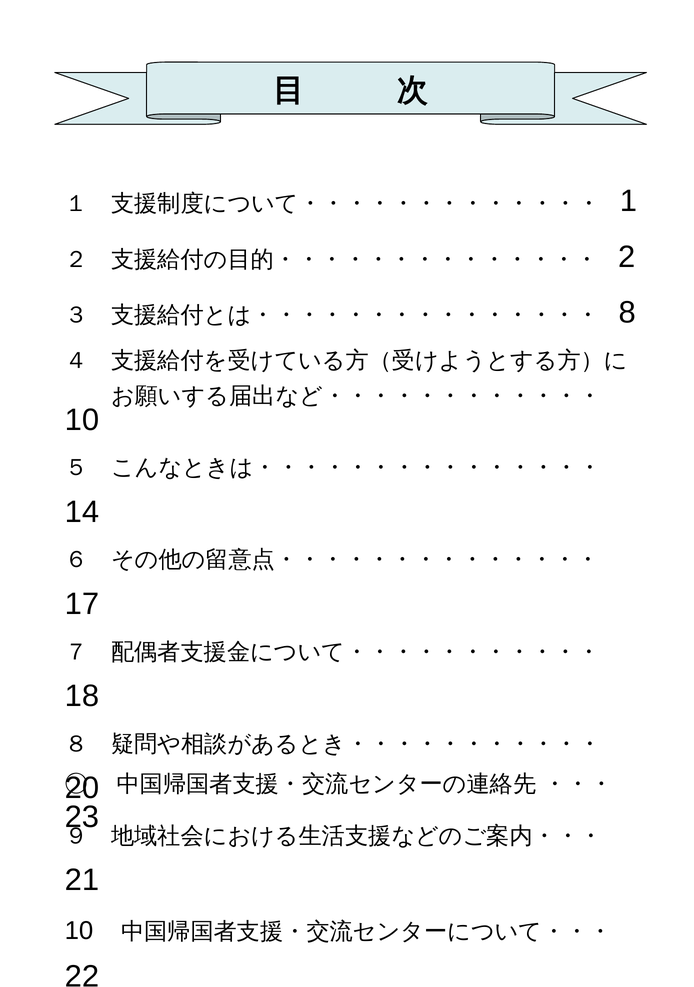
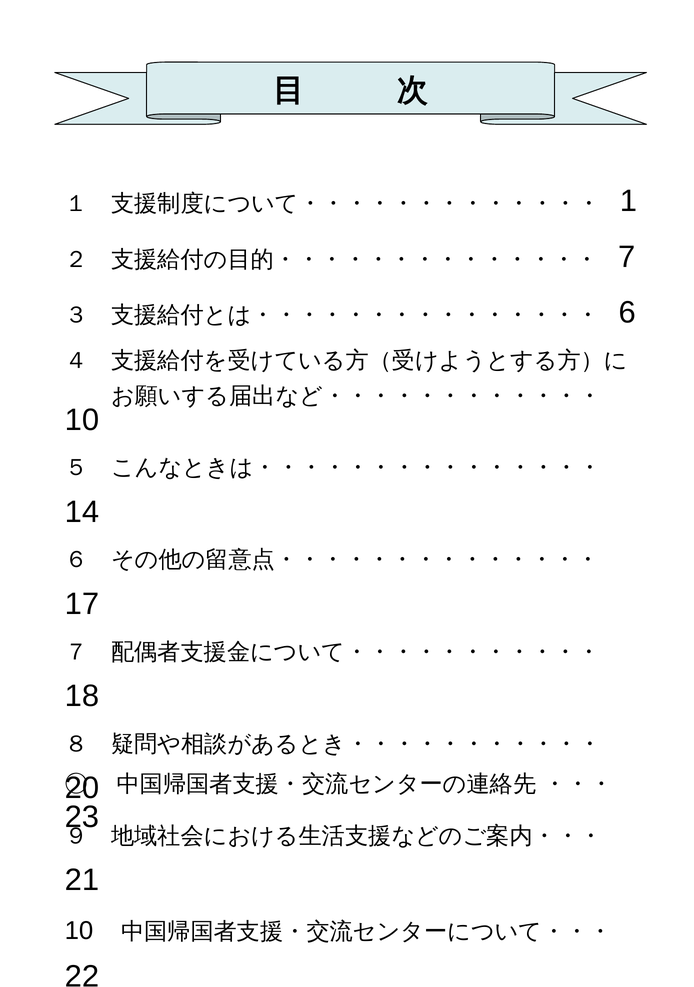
2: 2 -> 7
8: 8 -> 6
